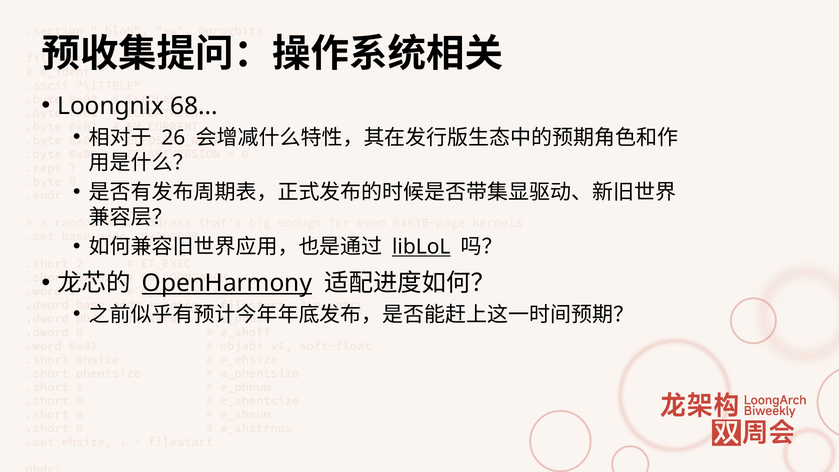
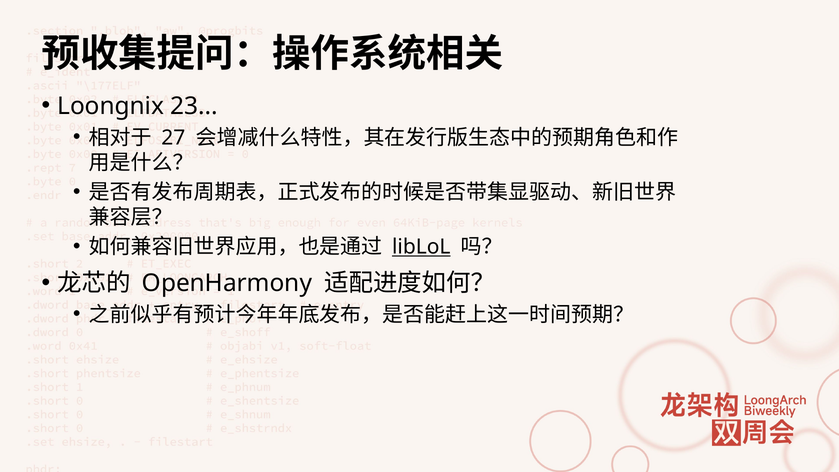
68: 68 -> 23
26: 26 -> 27
OpenHarmony underline: present -> none
